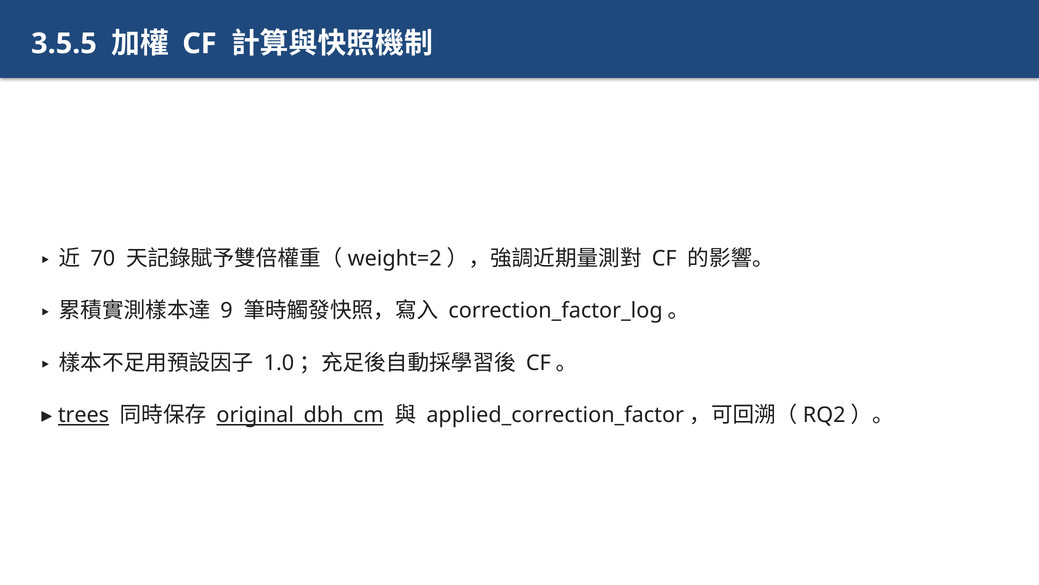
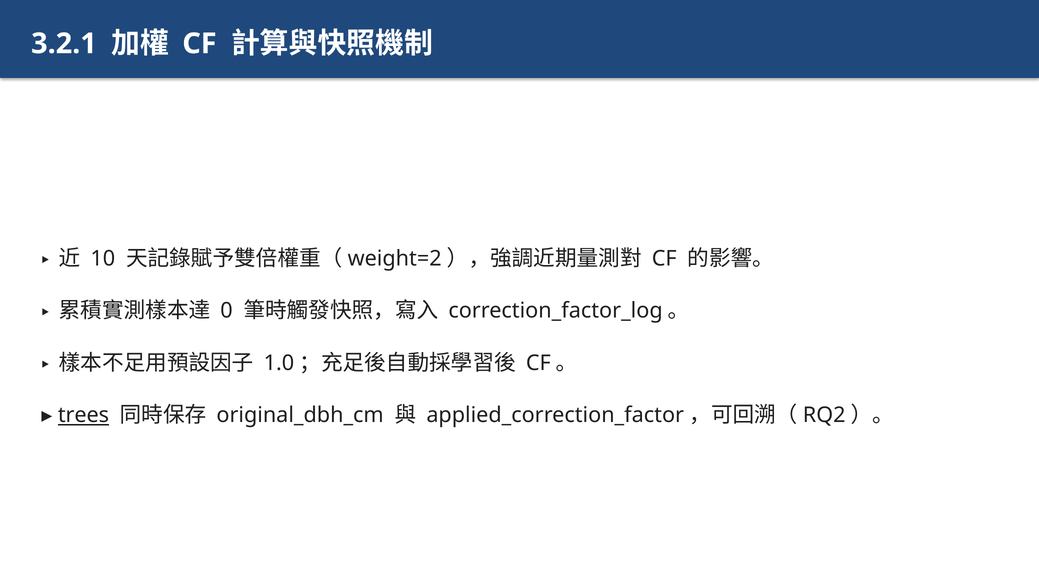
3.5.5: 3.5.5 -> 3.2.1
70: 70 -> 10
9: 9 -> 0
original_dbh_cm underline: present -> none
